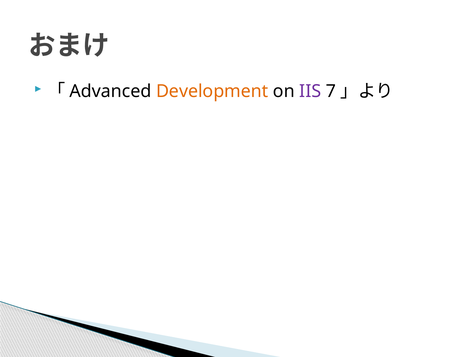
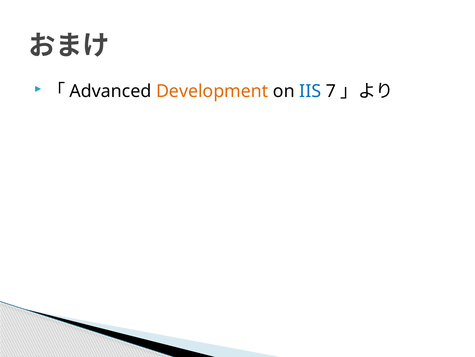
IIS colour: purple -> blue
